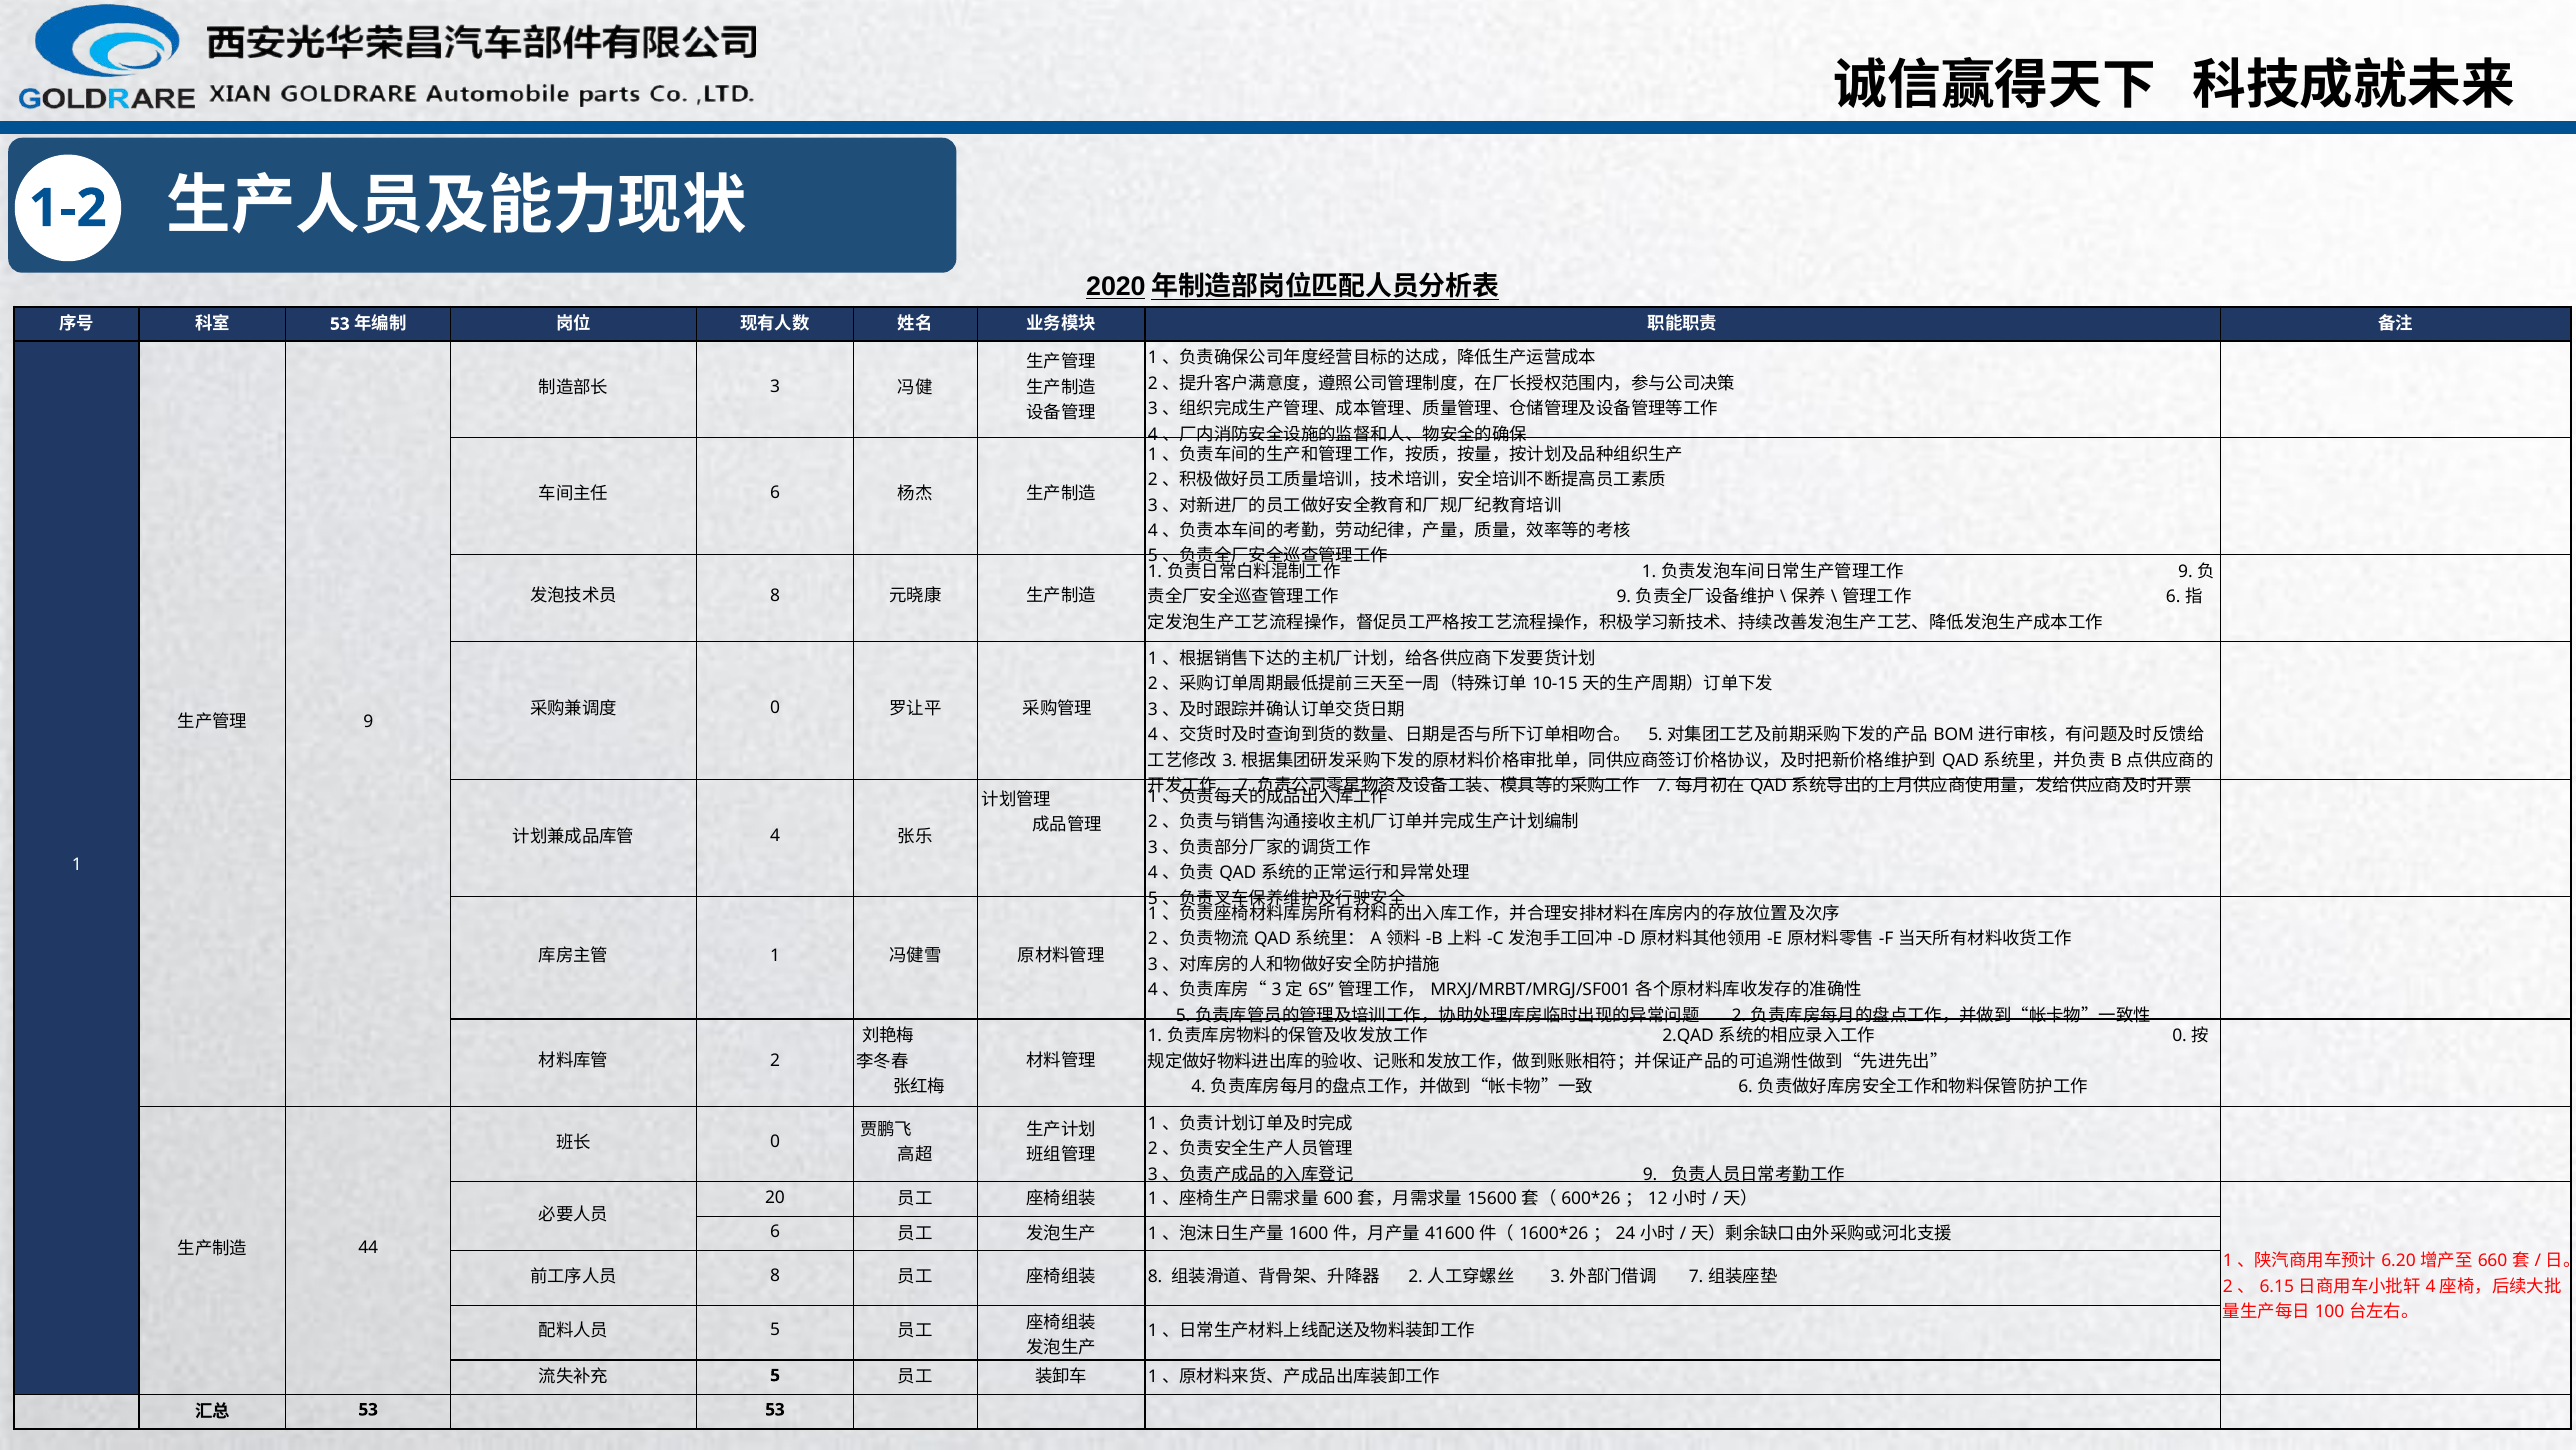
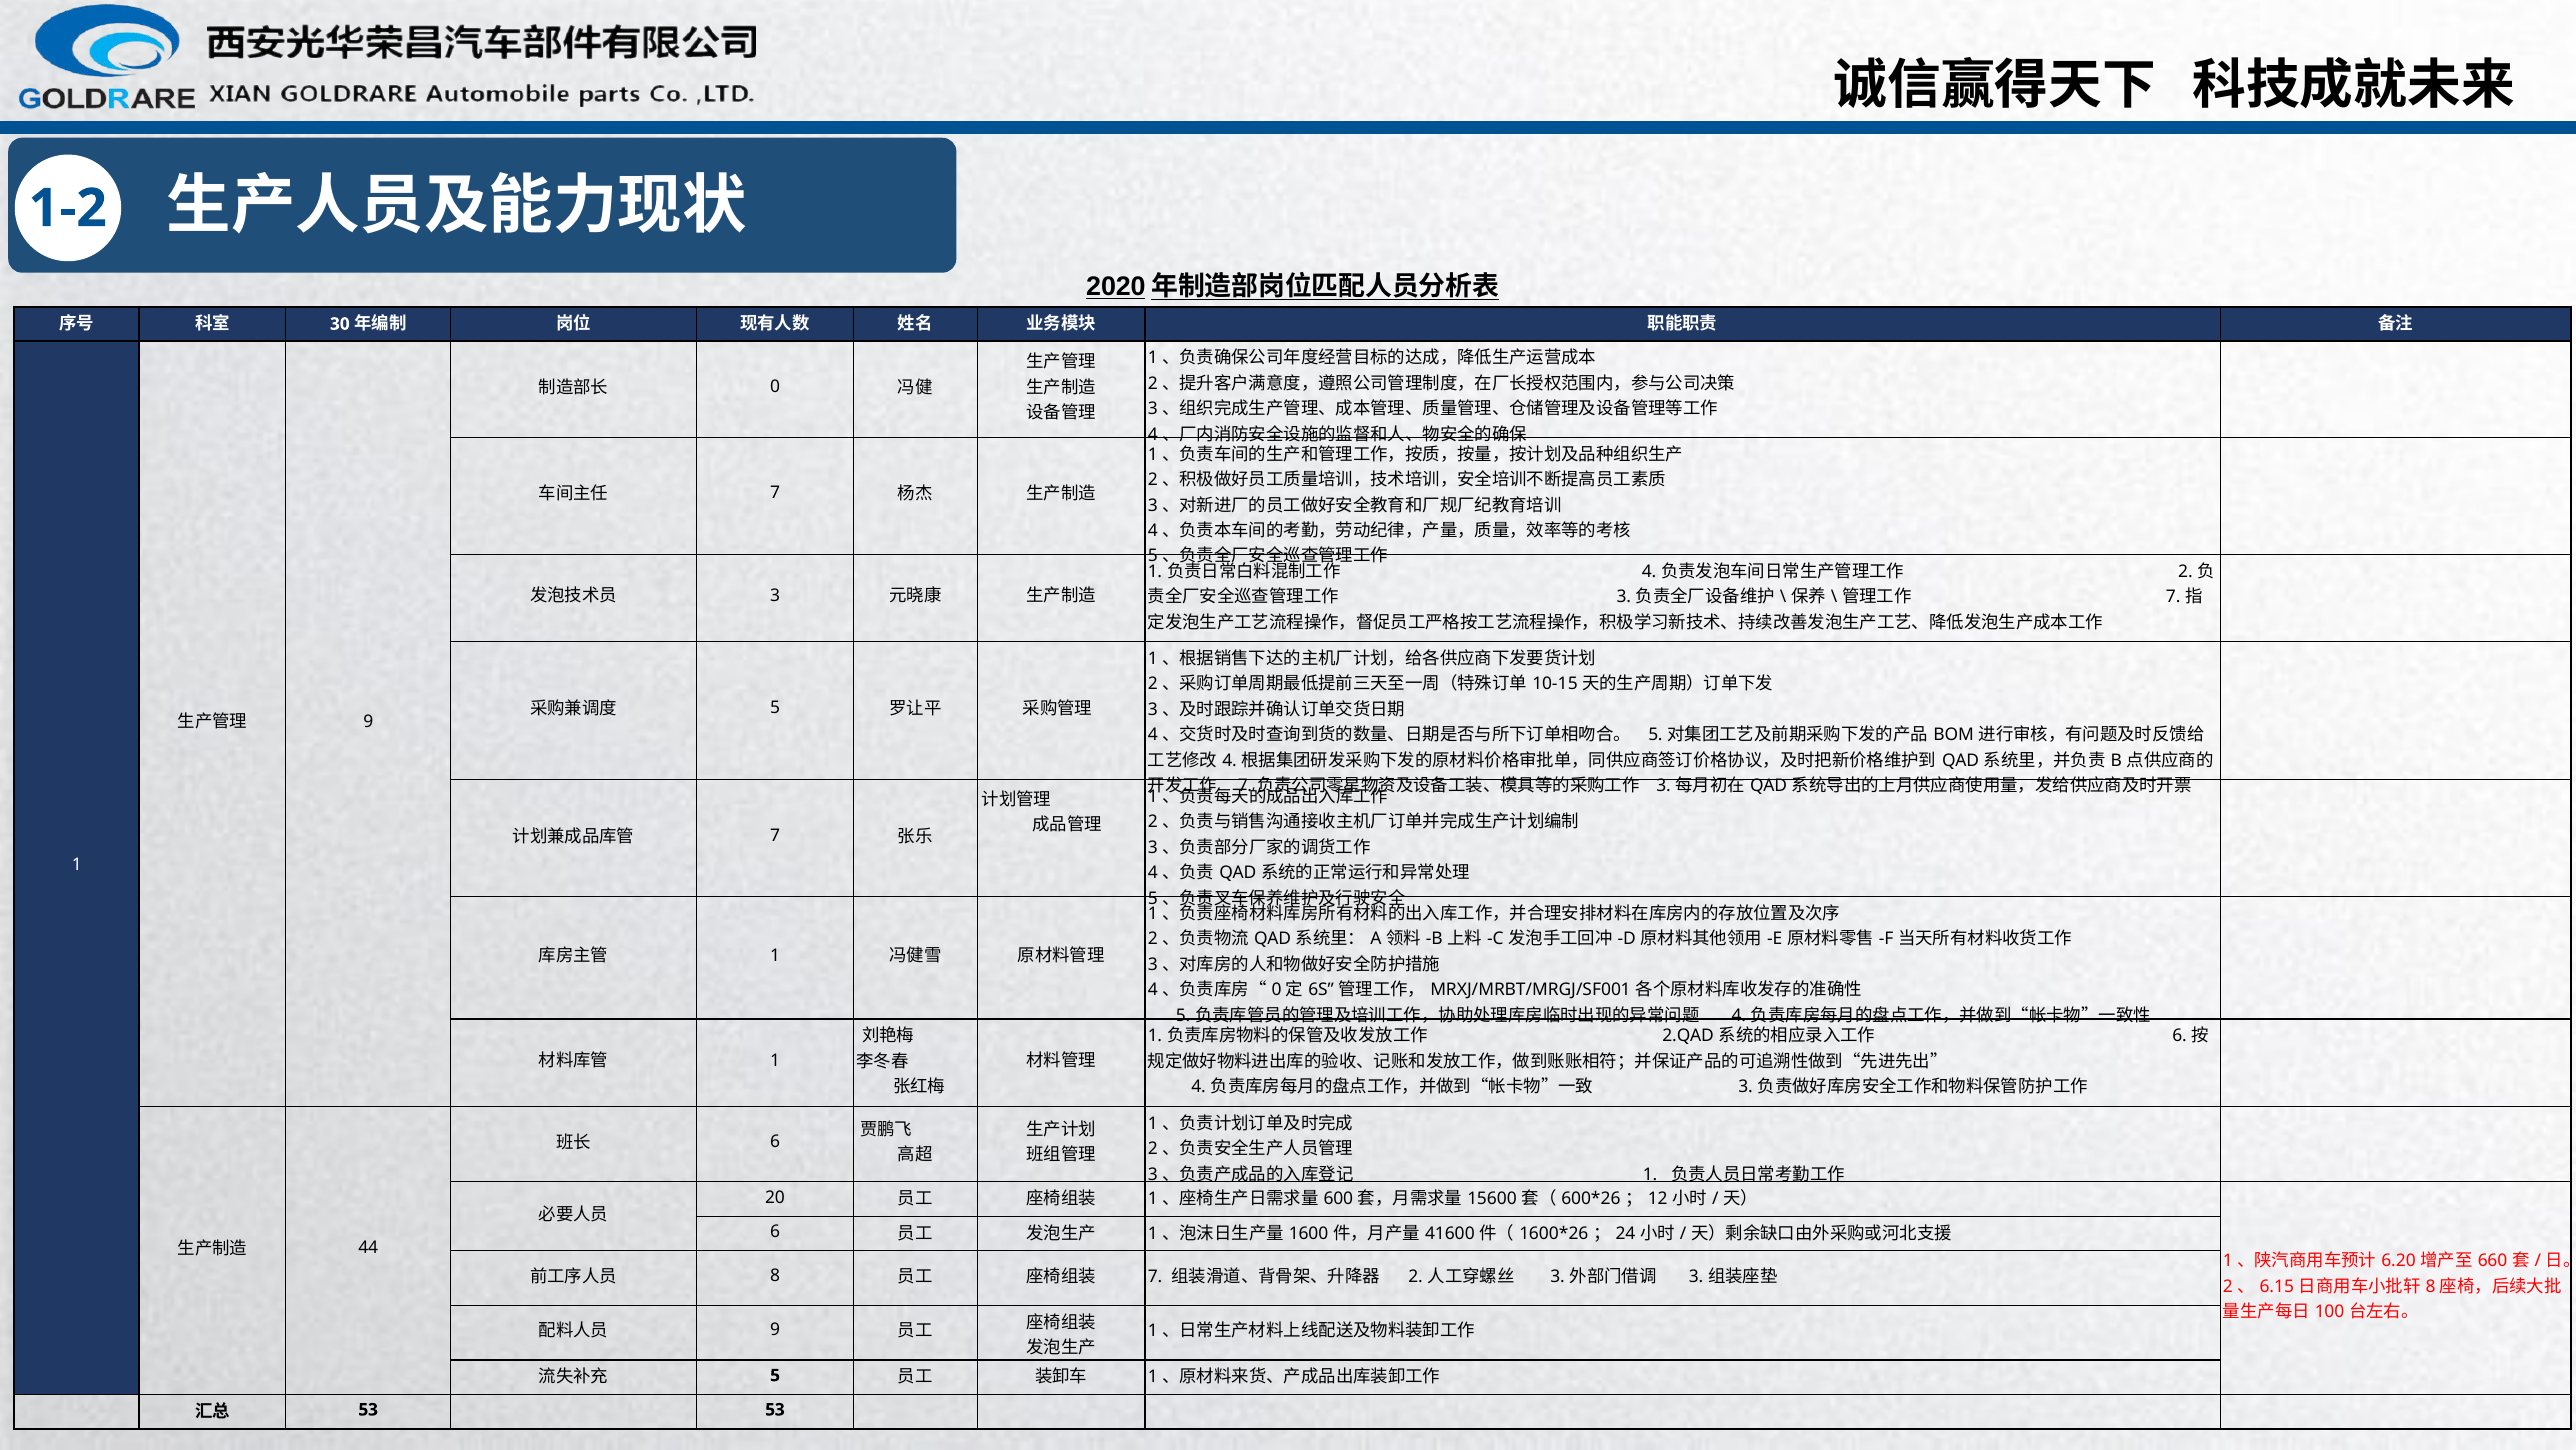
53 at (340, 324): 53 -> 30
3 at (775, 386): 3 -> 0
6 at (775, 493): 6 -> 7
1 at (1649, 571): 1 -> 4
9 at (2185, 571): 9 -> 2
8 at (775, 595): 8 -> 3
9 at (1624, 597): 9 -> 3
6 at (2173, 597): 6 -> 7
0 at (775, 708): 0 -> 5
3 at (1230, 760): 3 -> 4
7 at (1664, 786): 7 -> 3
4 at (775, 835): 4 -> 7
3 at (1277, 990): 3 -> 0
2 at (1739, 1015): 2 -> 4
0 at (2180, 1036): 0 -> 6
2 at (775, 1060): 2 -> 1
6 at (1746, 1087): 6 -> 3
0 at (775, 1141): 0 -> 6
9 at (1650, 1174): 9 -> 1
8 at (1155, 1276): 8 -> 7
7 at (1696, 1276): 7 -> 3
4 at (2431, 1286): 4 -> 8
5 at (775, 1330): 5 -> 9
